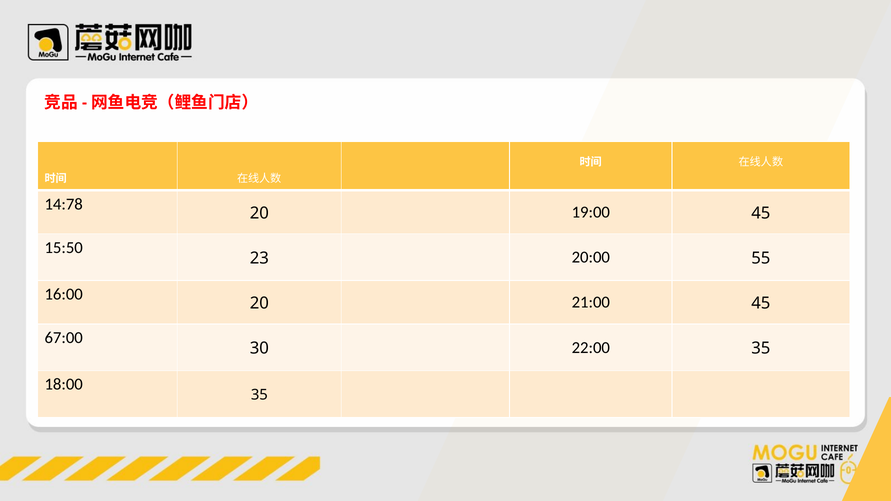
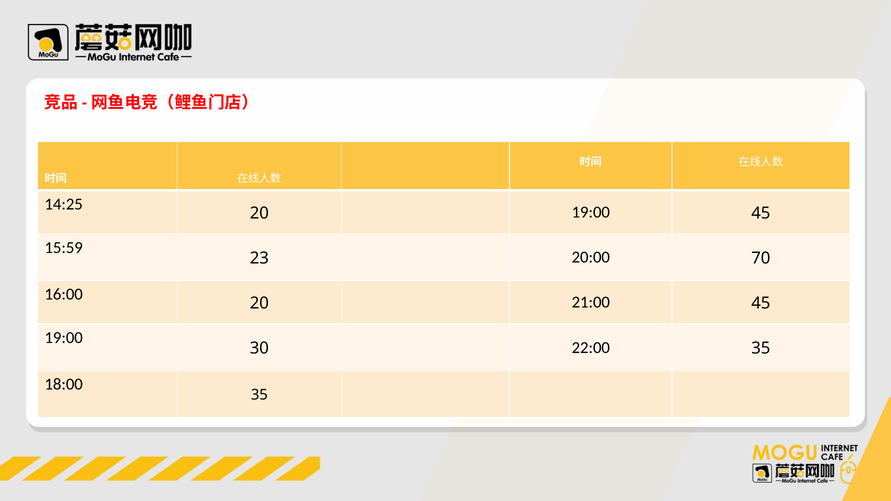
14:78: 14:78 -> 14:25
15:50: 15:50 -> 15:59
55: 55 -> 70
67:00 at (64, 338): 67:00 -> 19:00
